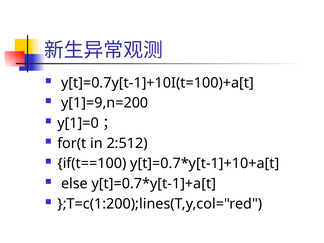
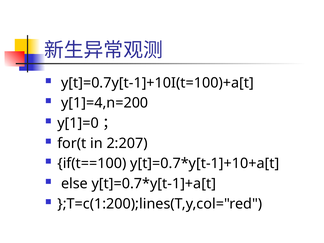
y[1]=9,n=200: y[1]=9,n=200 -> y[1]=4,n=200
2:512: 2:512 -> 2:207
